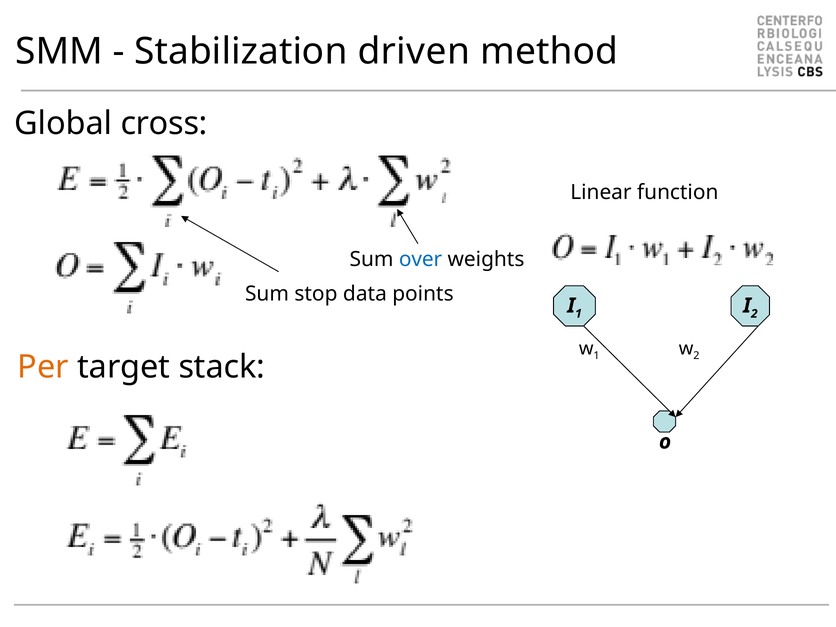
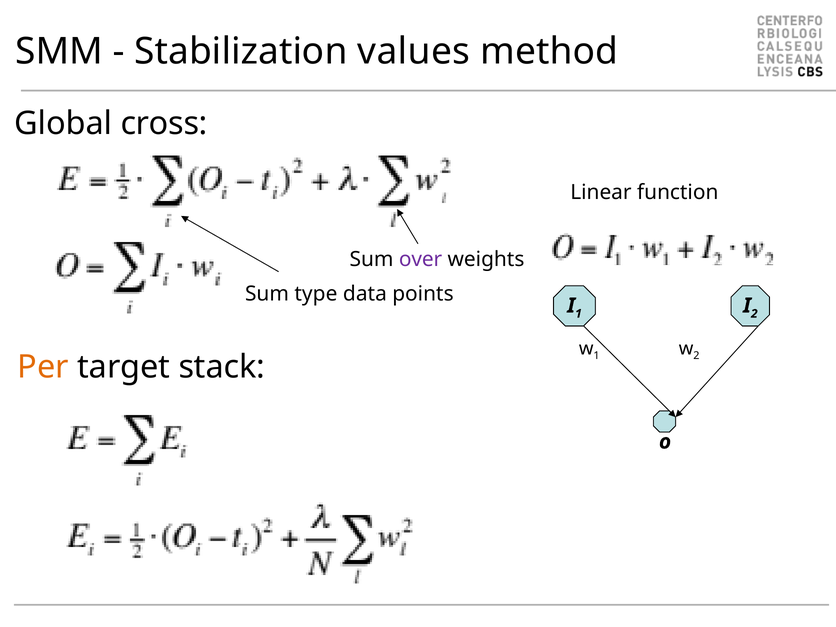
driven: driven -> values
over colour: blue -> purple
stop: stop -> type
